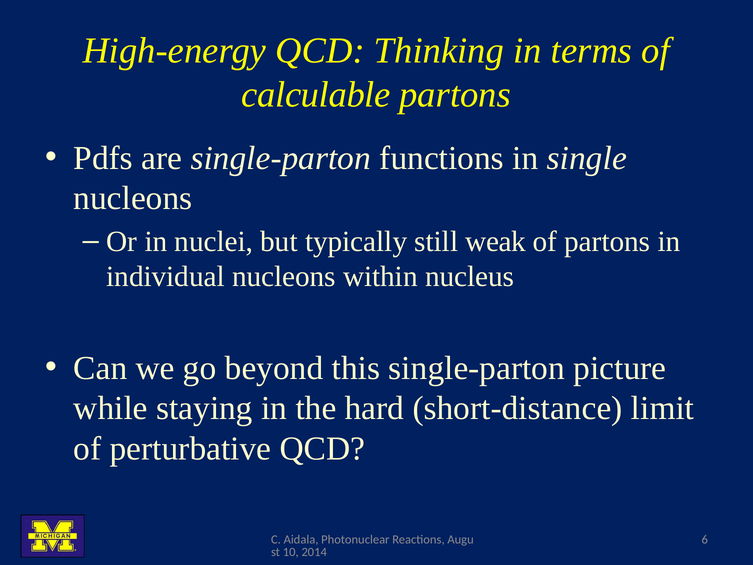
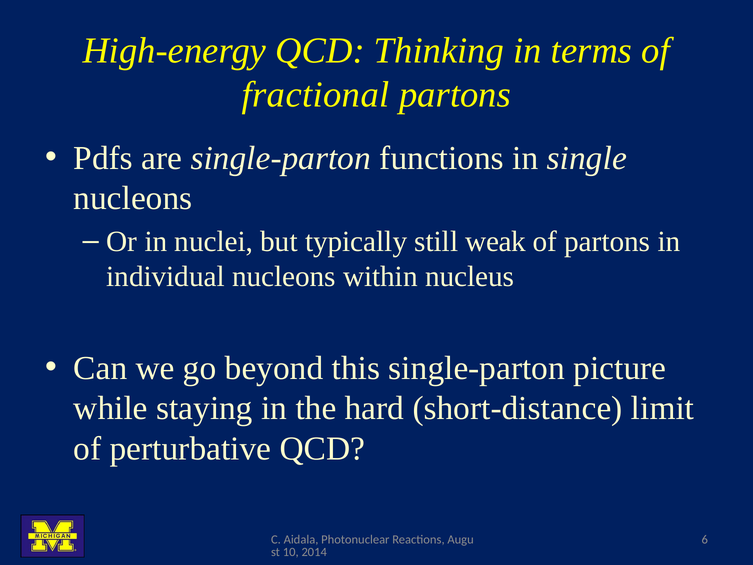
calculable: calculable -> fractional
